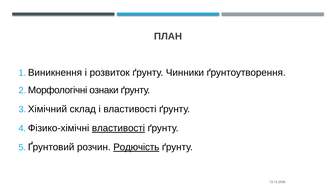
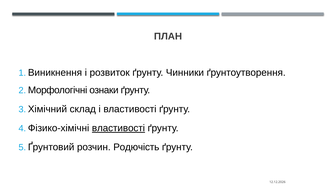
Родючість underline: present -> none
